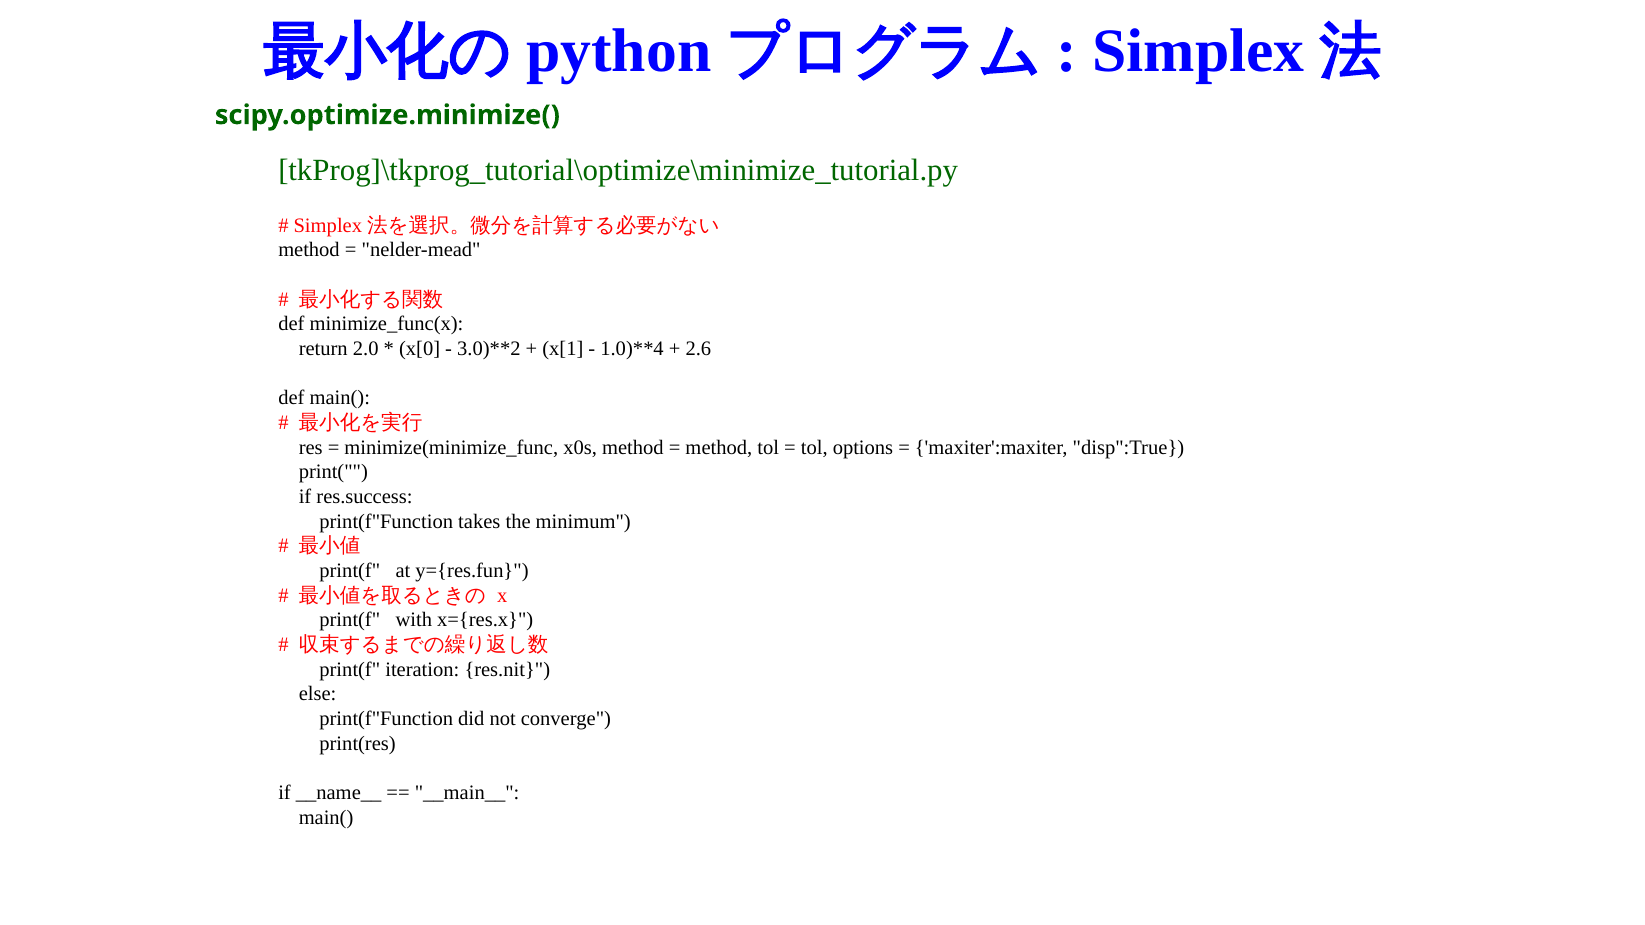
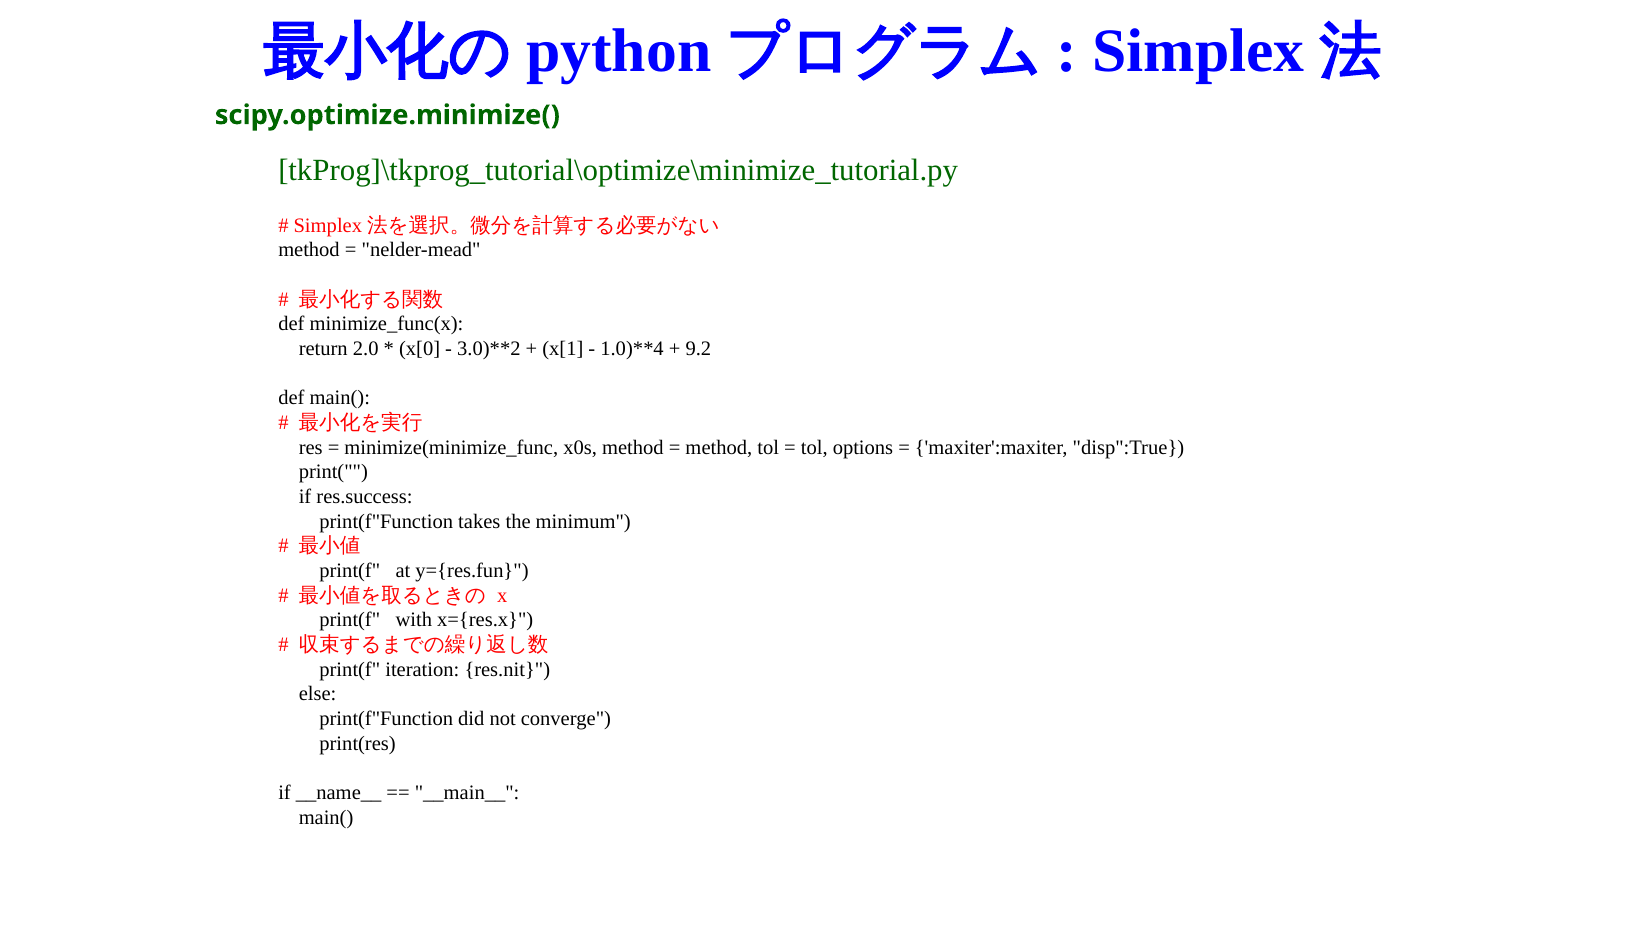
2.6: 2.6 -> 9.2
